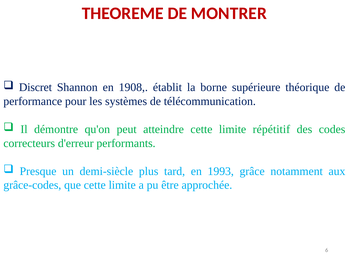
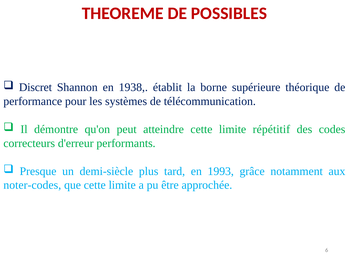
MONTRER: MONTRER -> POSSIBLES
1908: 1908 -> 1938
grâce-codes: grâce-codes -> noter-codes
